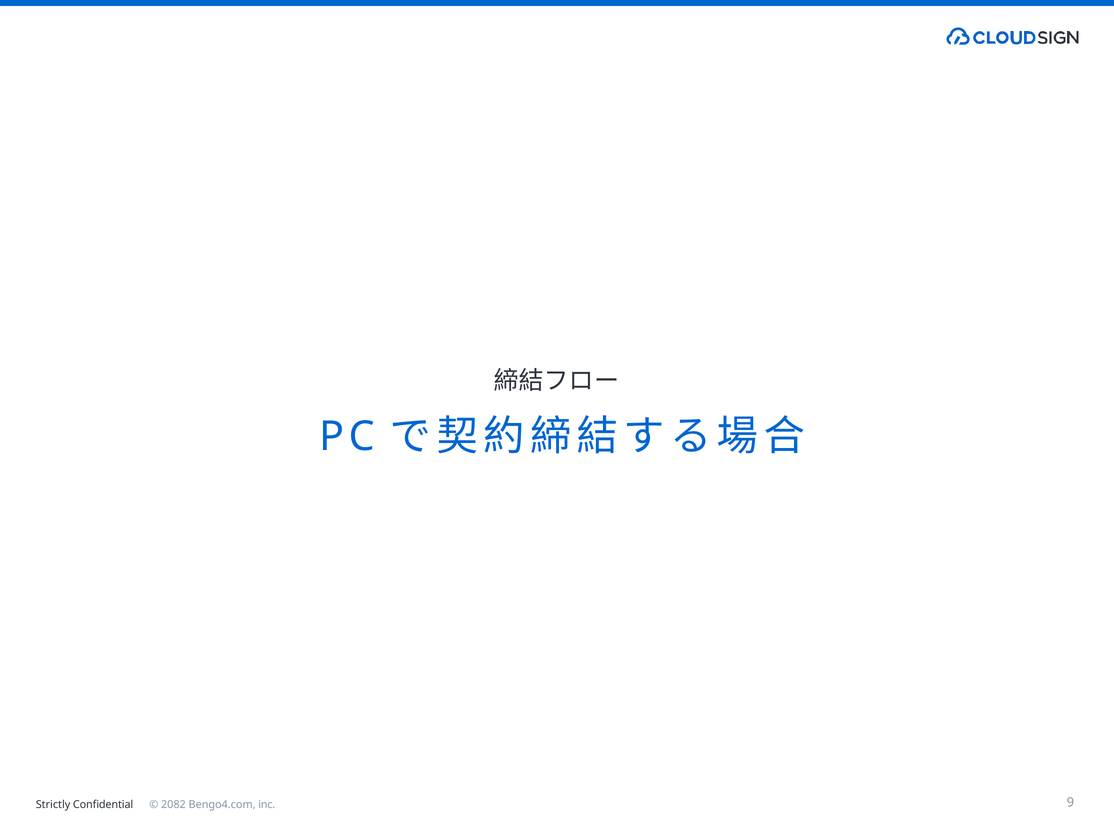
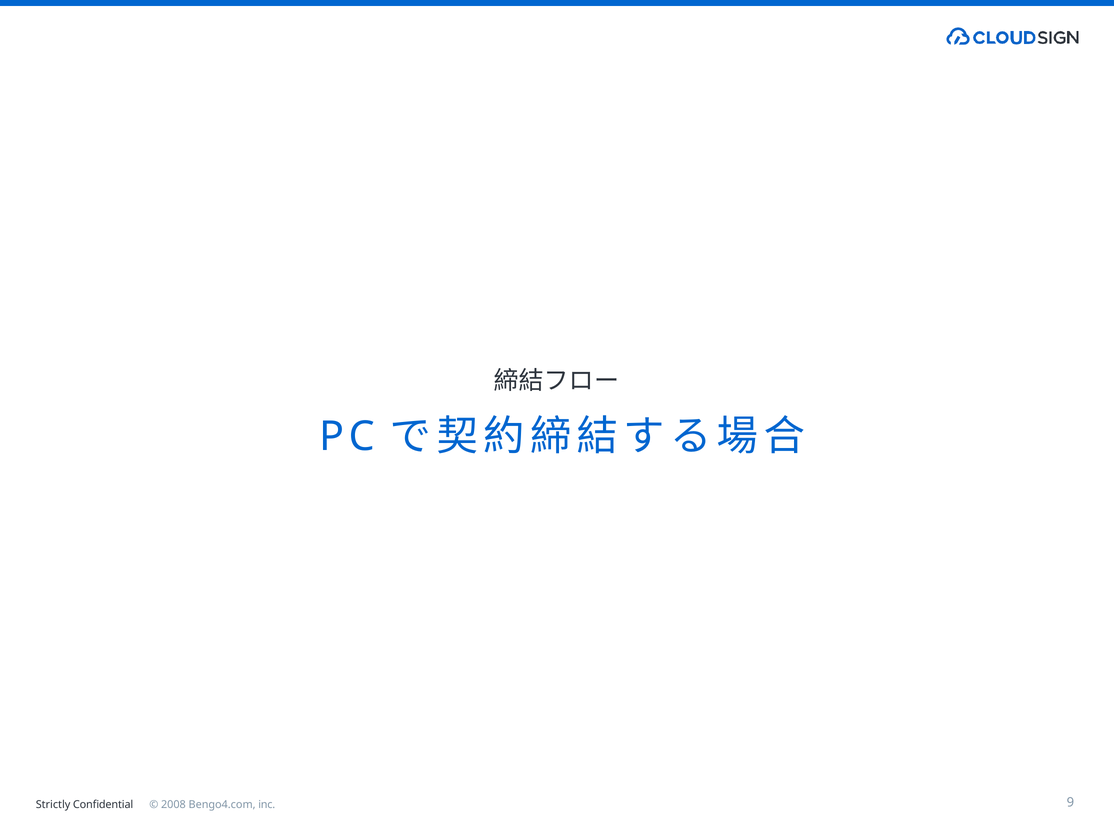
2082: 2082 -> 2008
